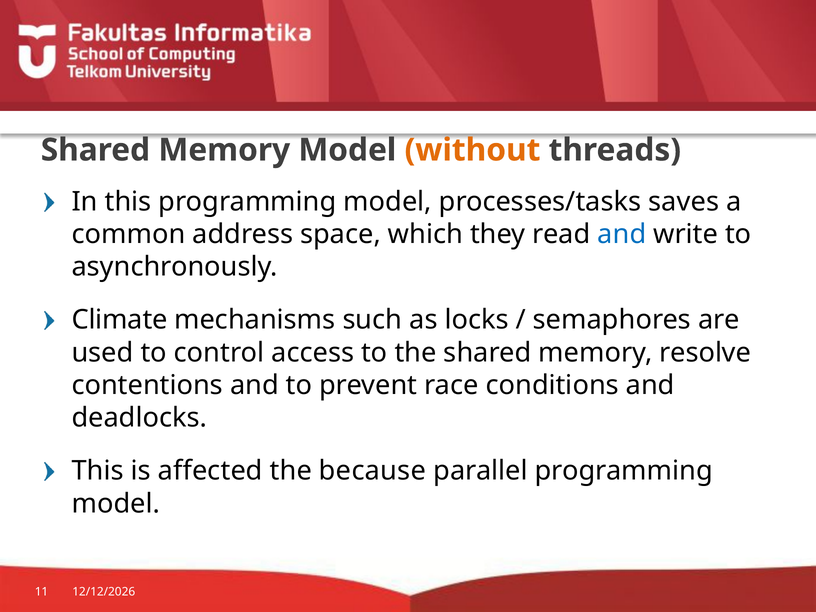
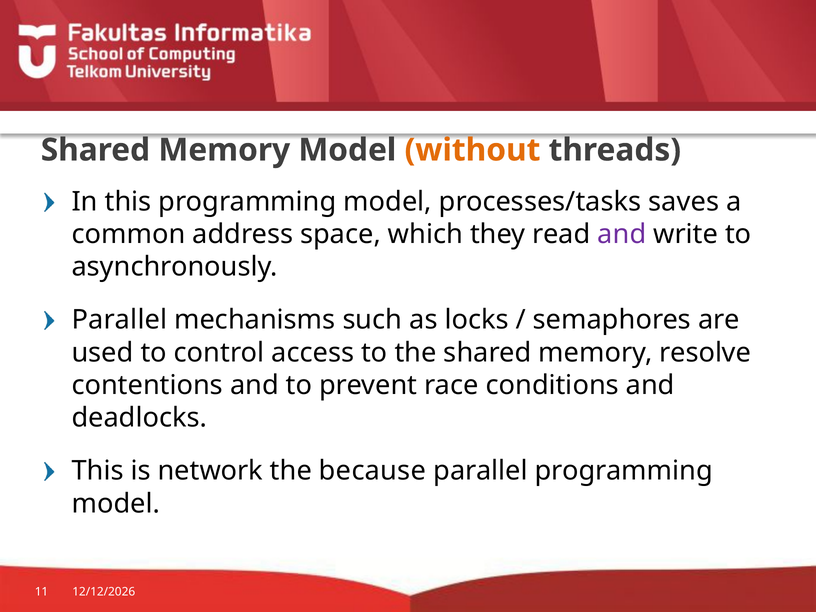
and at (622, 234) colour: blue -> purple
Climate at (120, 320): Climate -> Parallel
affected: affected -> network
